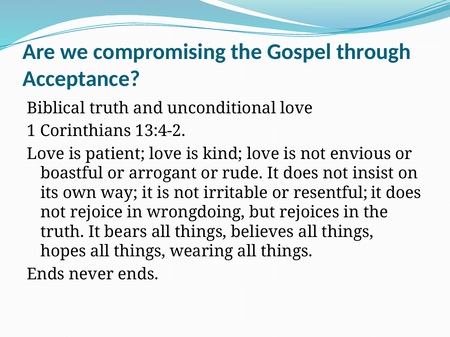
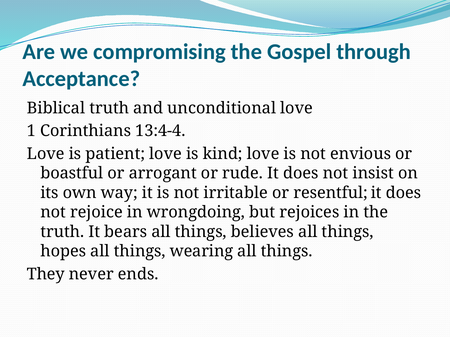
13:4-2: 13:4-2 -> 13:4-4
Ends at (46, 274): Ends -> They
